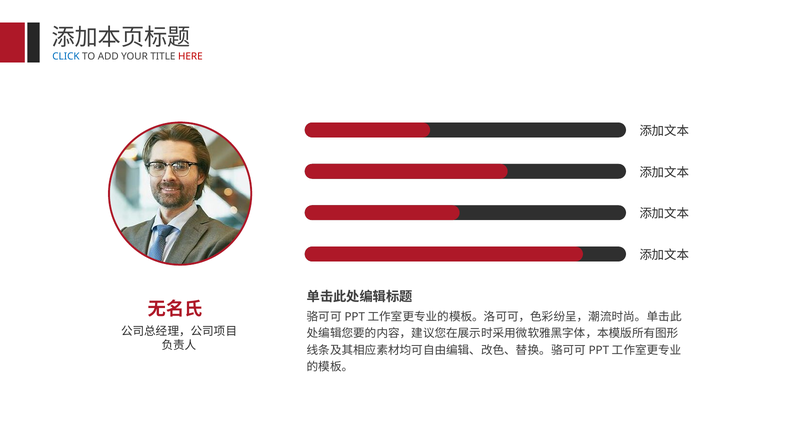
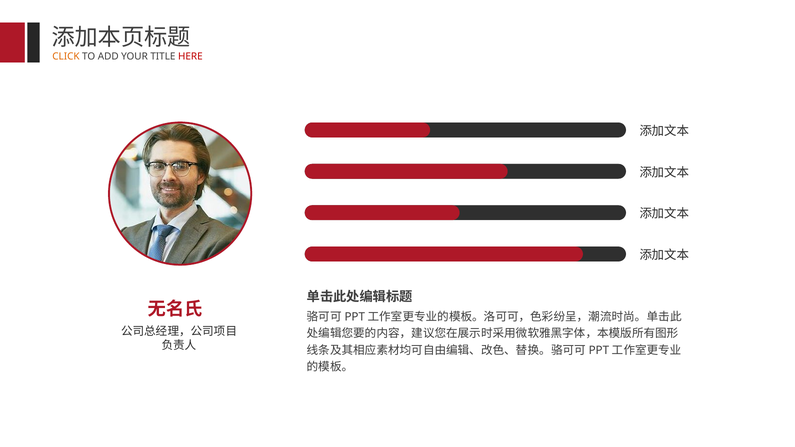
CLICK colour: blue -> orange
